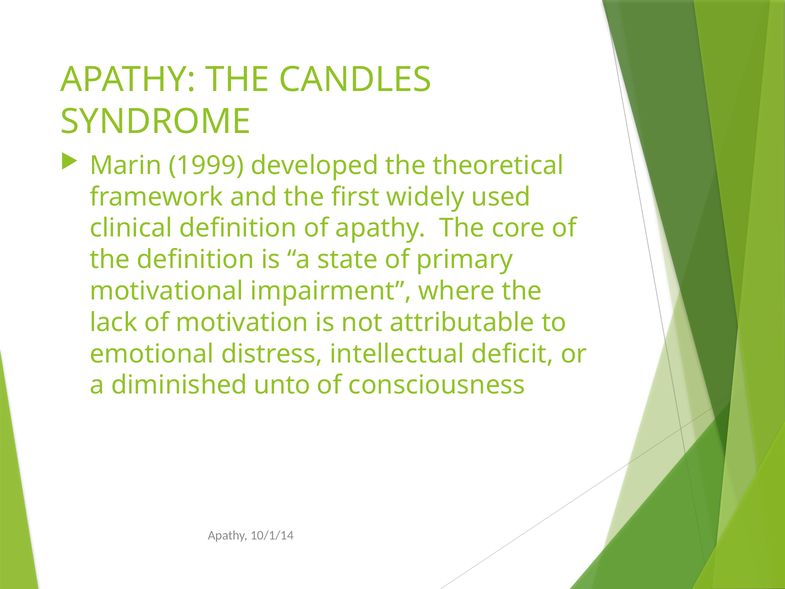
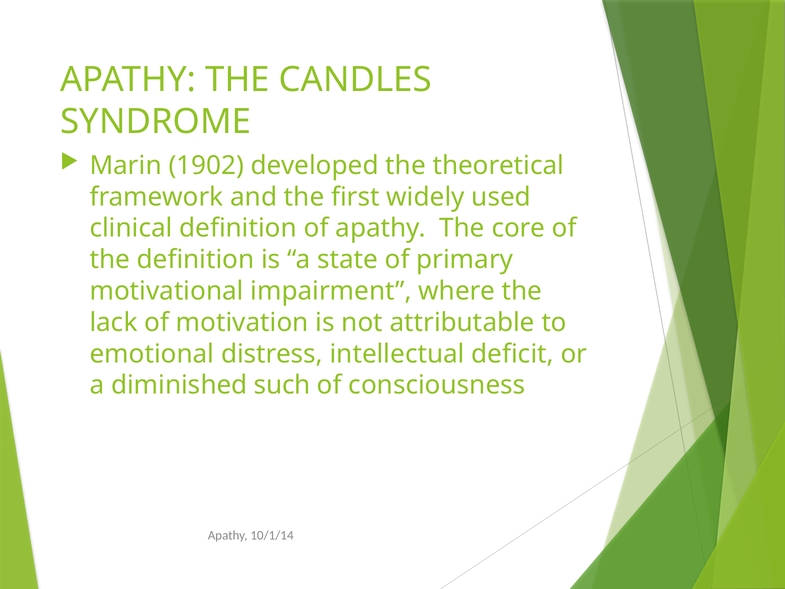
1999: 1999 -> 1902
unto: unto -> such
